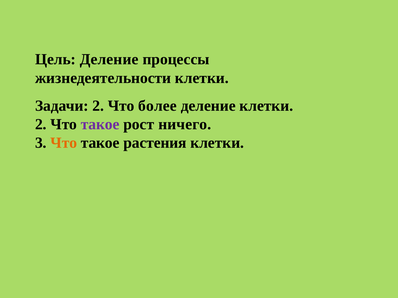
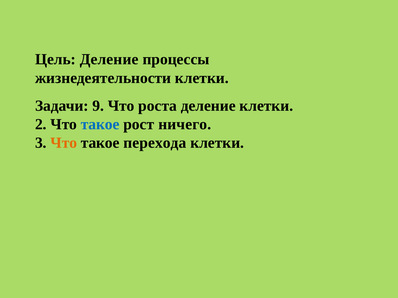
Задачи 2: 2 -> 9
более: более -> роста
такое at (100, 125) colour: purple -> blue
растения: растения -> перехода
